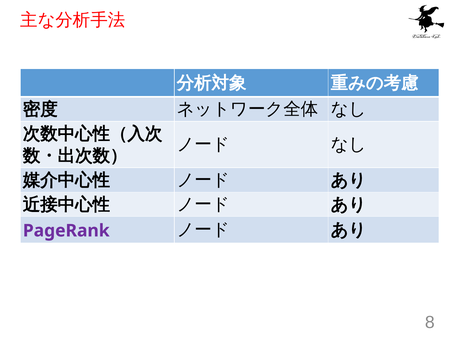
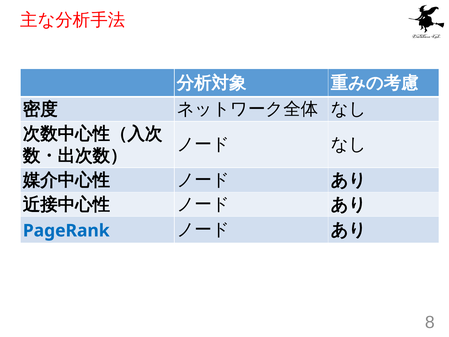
PageRank colour: purple -> blue
